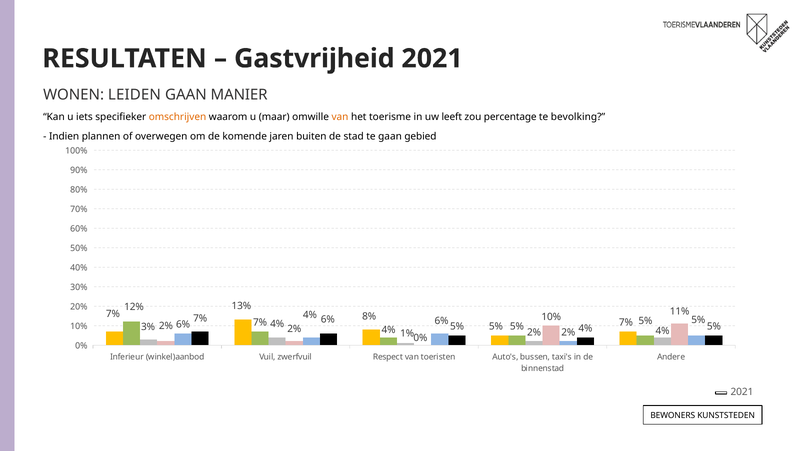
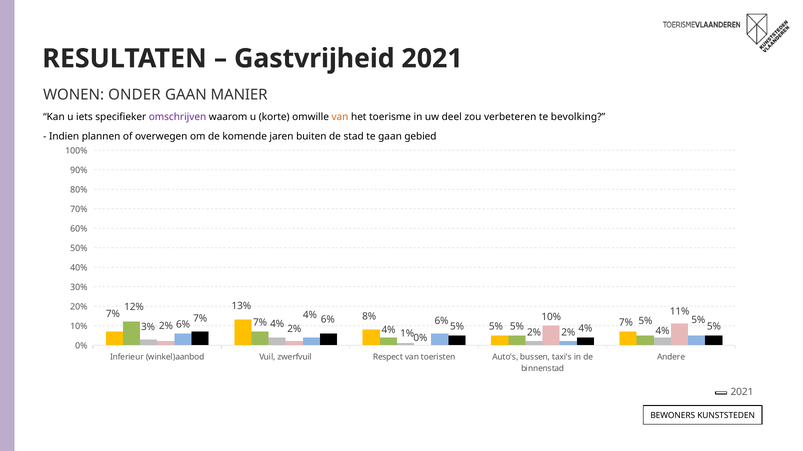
LEIDEN: LEIDEN -> ONDER
omschrijven colour: orange -> purple
maar: maar -> korte
leeft: leeft -> deel
percentage: percentage -> verbeteren
